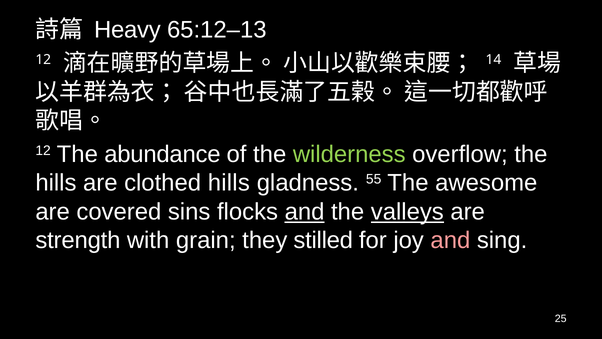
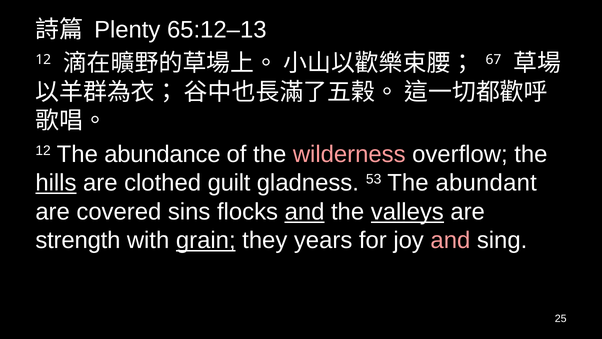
Heavy: Heavy -> Plenty
14: 14 -> 67
wilderness colour: light green -> pink
hills at (56, 183) underline: none -> present
clothed hills: hills -> guilt
55: 55 -> 53
awesome: awesome -> abundant
grain underline: none -> present
stilled: stilled -> years
